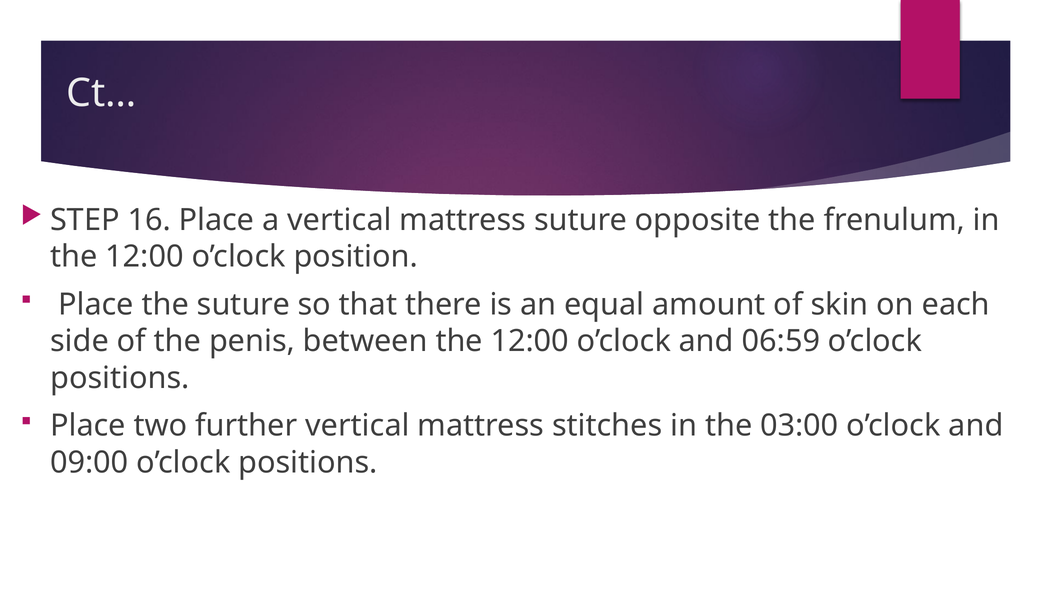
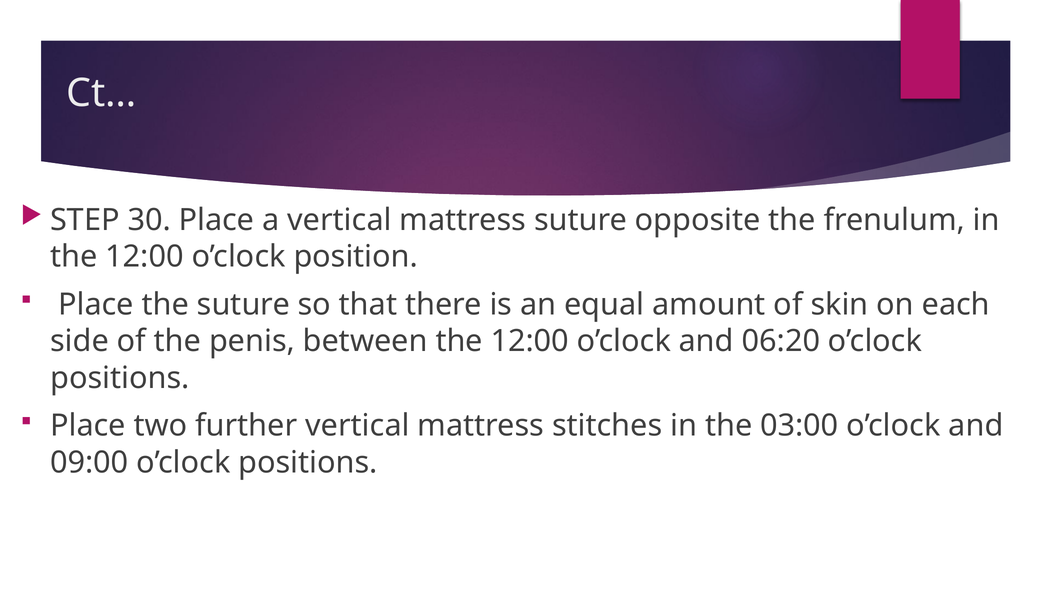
16: 16 -> 30
06:59: 06:59 -> 06:20
